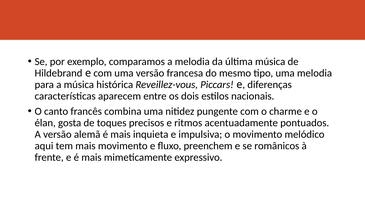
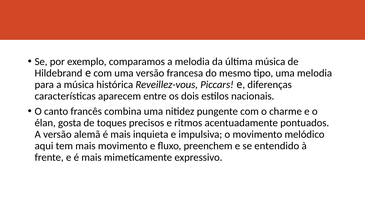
românicos: românicos -> entendido
